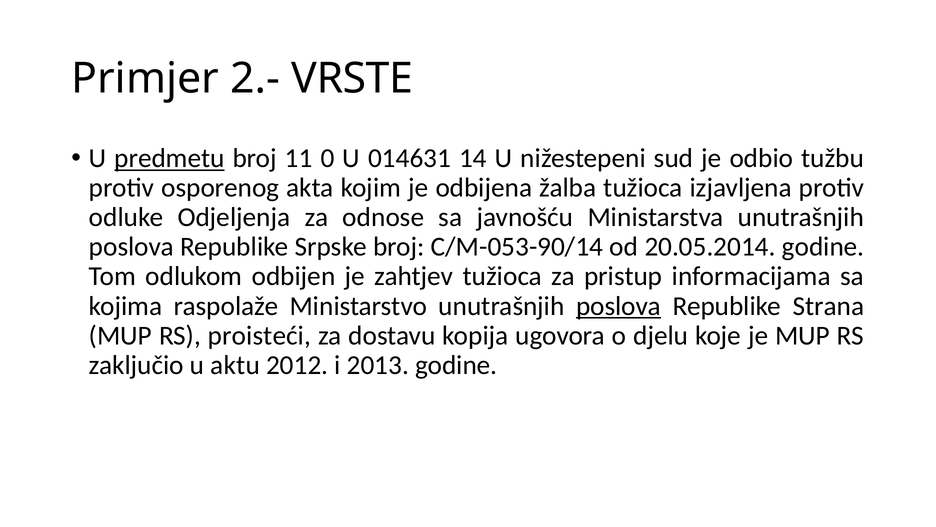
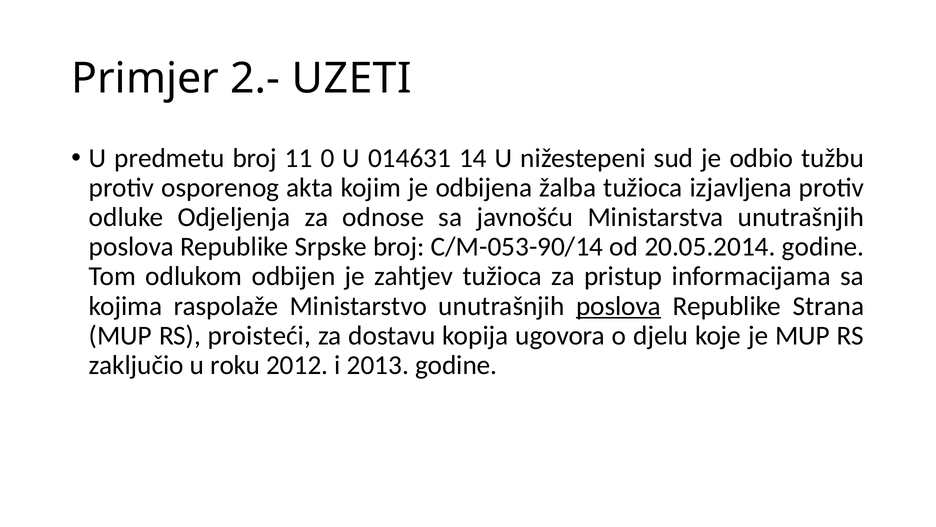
VRSTE: VRSTE -> UZETI
predmetu underline: present -> none
aktu: aktu -> roku
